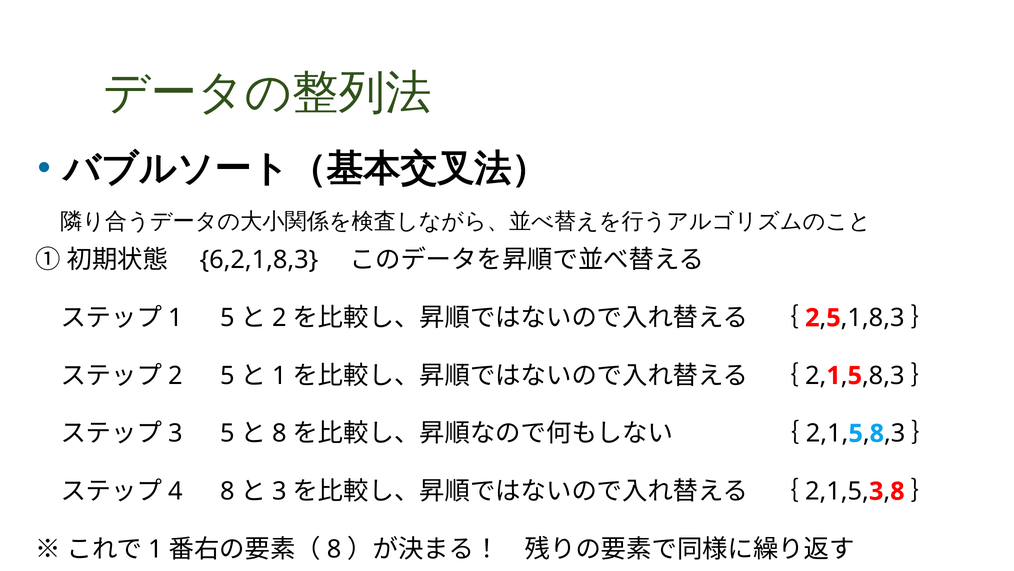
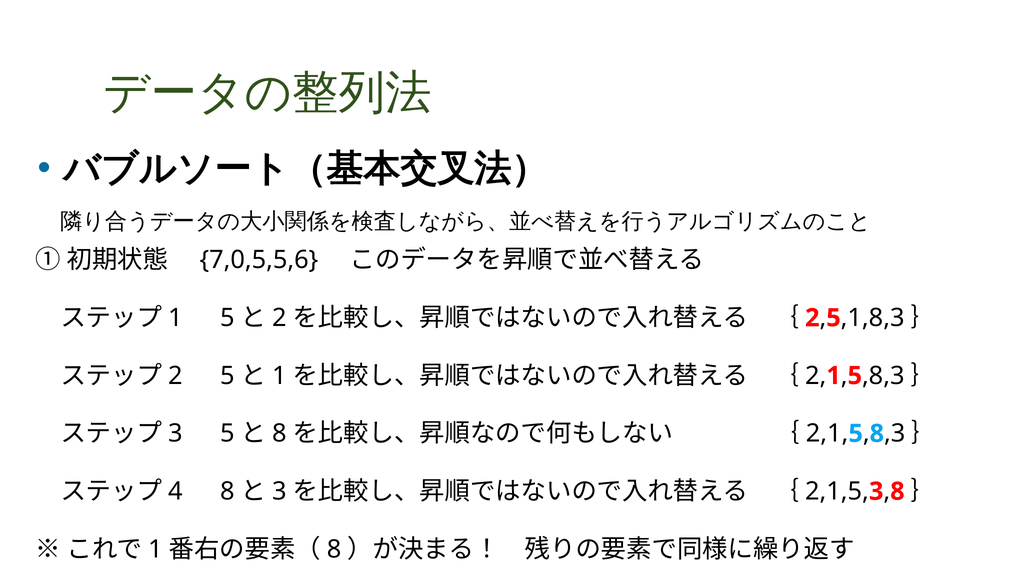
6,2,1,8,3: 6,2,1,8,3 -> 7,0,5,5,6
